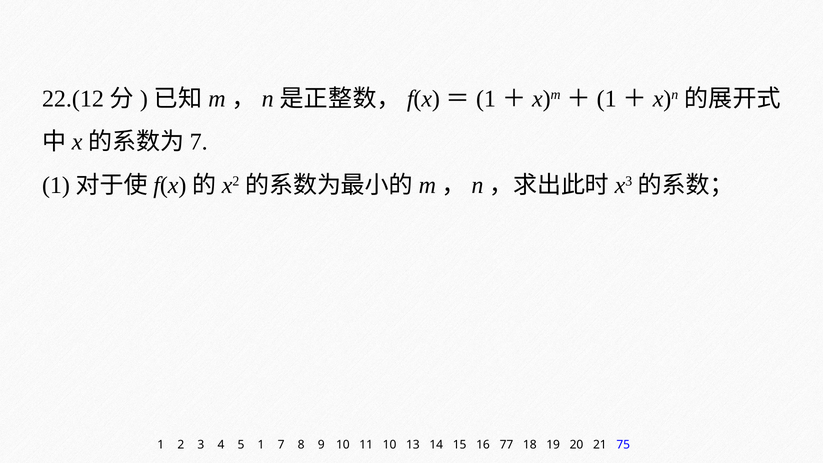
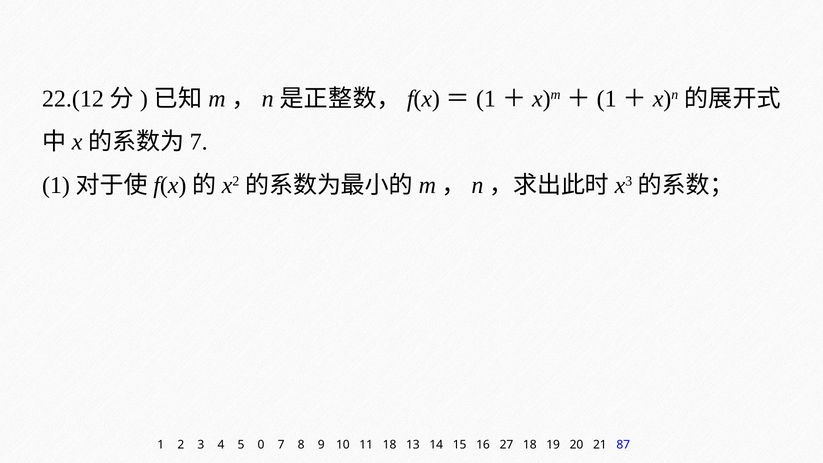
5 1: 1 -> 0
11 10: 10 -> 18
77: 77 -> 27
75: 75 -> 87
